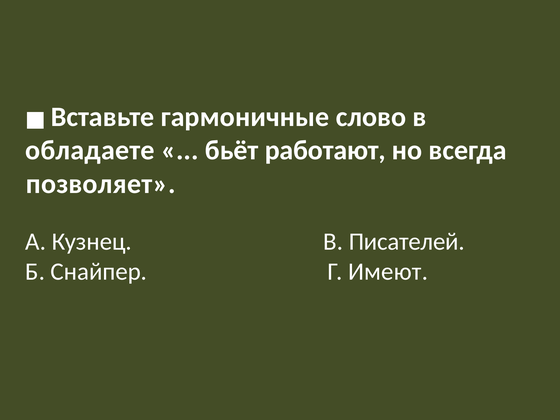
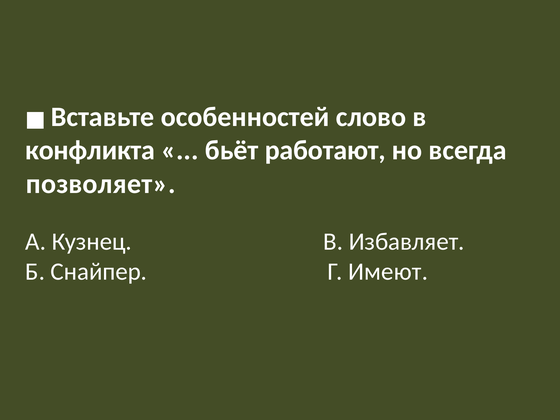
гармоничные: гармоничные -> особенностей
обладаете: обладаете -> конфликта
Писателей: Писателей -> Избавляет
